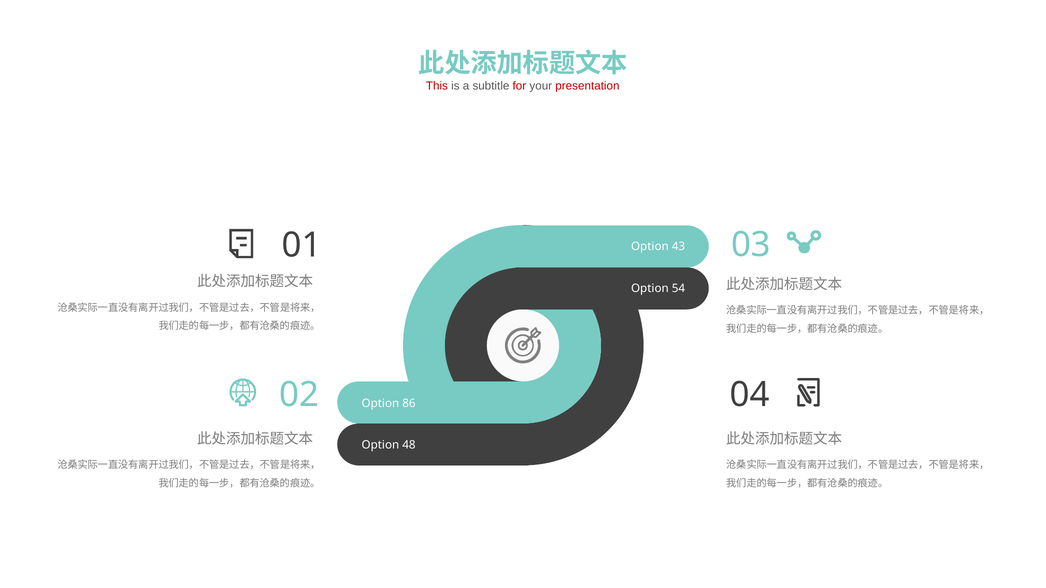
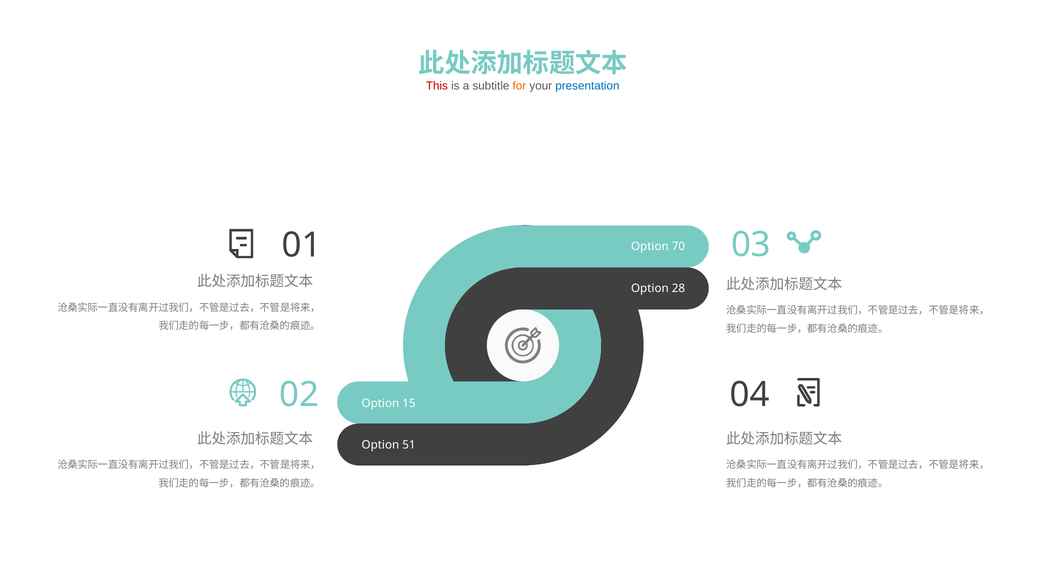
for colour: red -> orange
presentation colour: red -> blue
43: 43 -> 70
54: 54 -> 28
86: 86 -> 15
48: 48 -> 51
